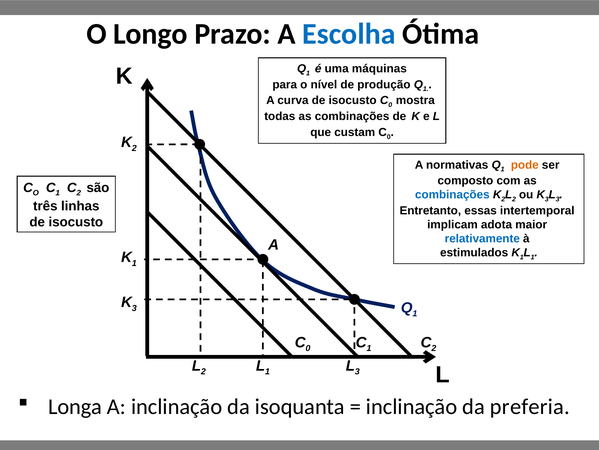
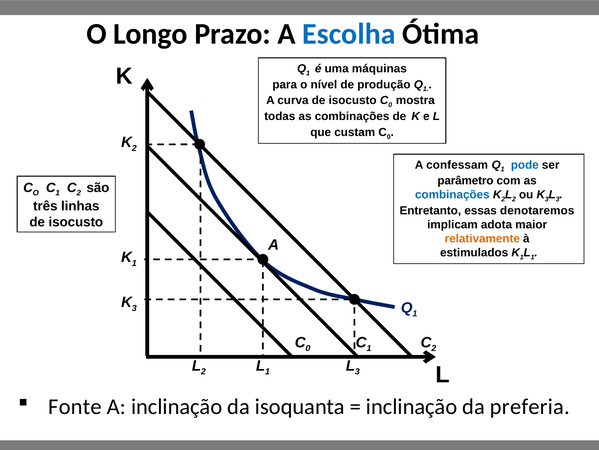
normativas: normativas -> confessam
pode colour: orange -> blue
composto: composto -> parâmetro
intertemporal: intertemporal -> denotaremos
relativamente colour: blue -> orange
Longa: Longa -> Fonte
